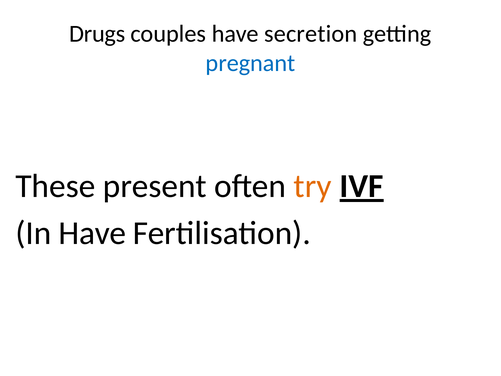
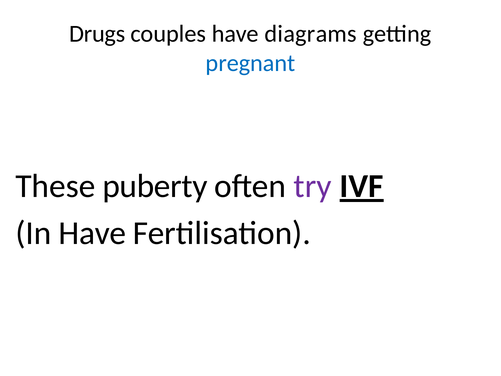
secretion: secretion -> diagrams
present: present -> puberty
try colour: orange -> purple
